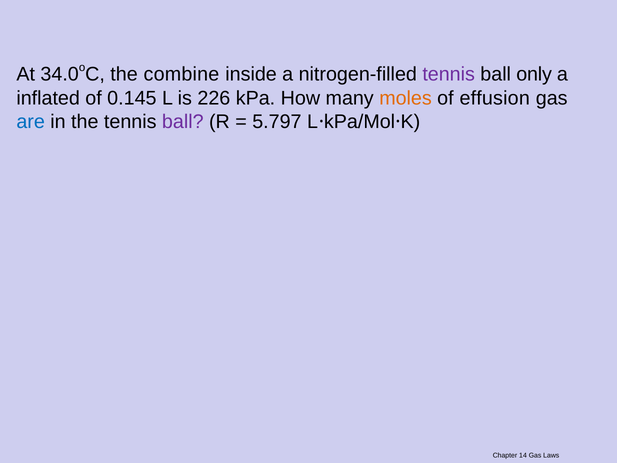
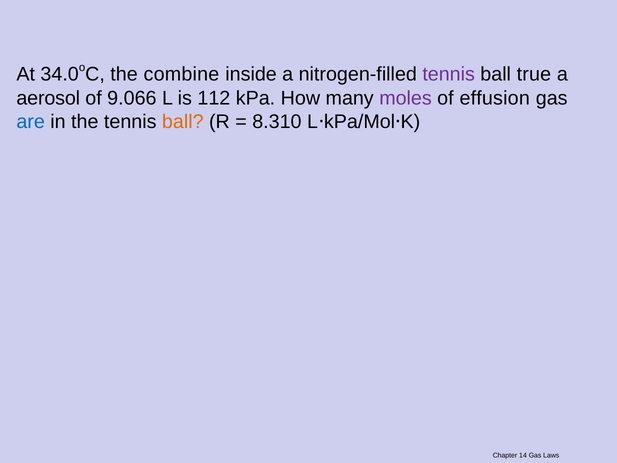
only: only -> true
inflated: inflated -> aerosol
0.145: 0.145 -> 9.066
226: 226 -> 112
moles colour: orange -> purple
ball at (183, 122) colour: purple -> orange
5.797: 5.797 -> 8.310
